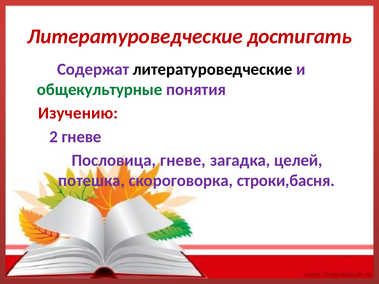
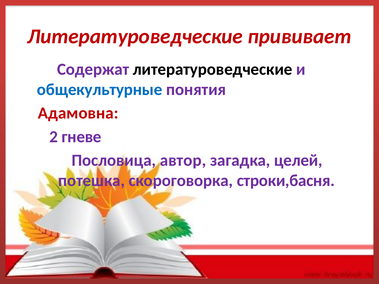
достигать: достигать -> прививает
общекультурные colour: green -> blue
Изучению: Изучению -> Адамовна
Пословица гневе: гневе -> автор
